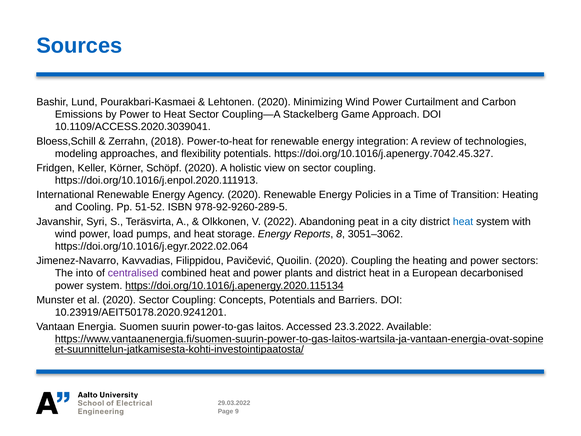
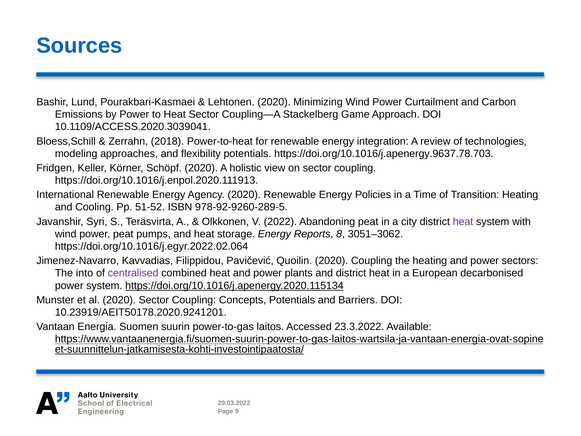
https://doi.org/10.1016/j.apenergy.7042.45.327: https://doi.org/10.1016/j.apenergy.7042.45.327 -> https://doi.org/10.1016/j.apenergy.9637.78.703
heat at (463, 221) colour: blue -> purple
power load: load -> peat
